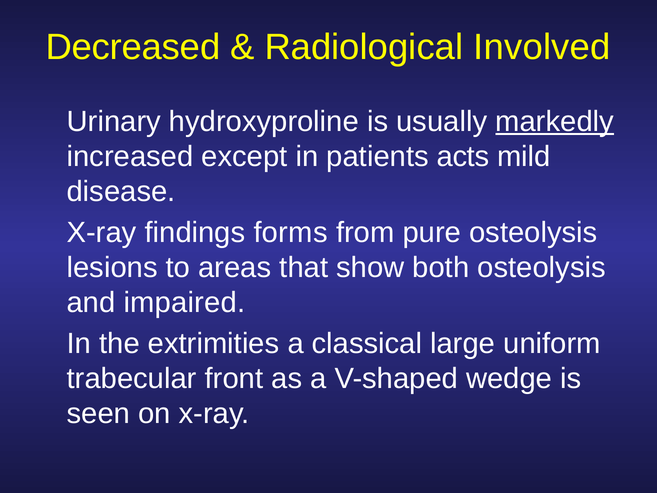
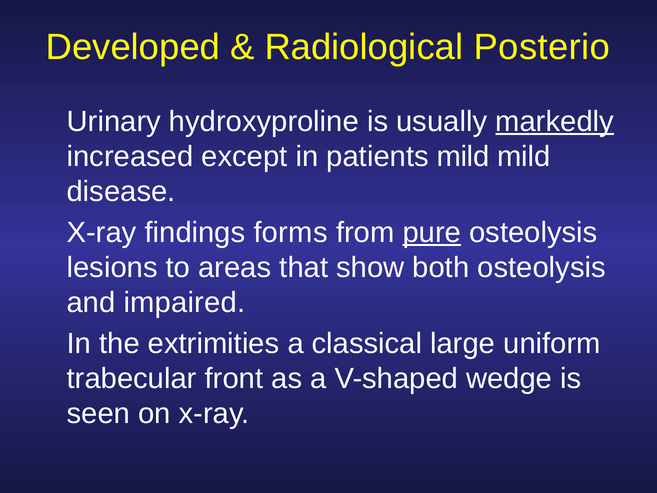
Decreased: Decreased -> Developed
Involved: Involved -> Posterio
patients acts: acts -> mild
pure underline: none -> present
